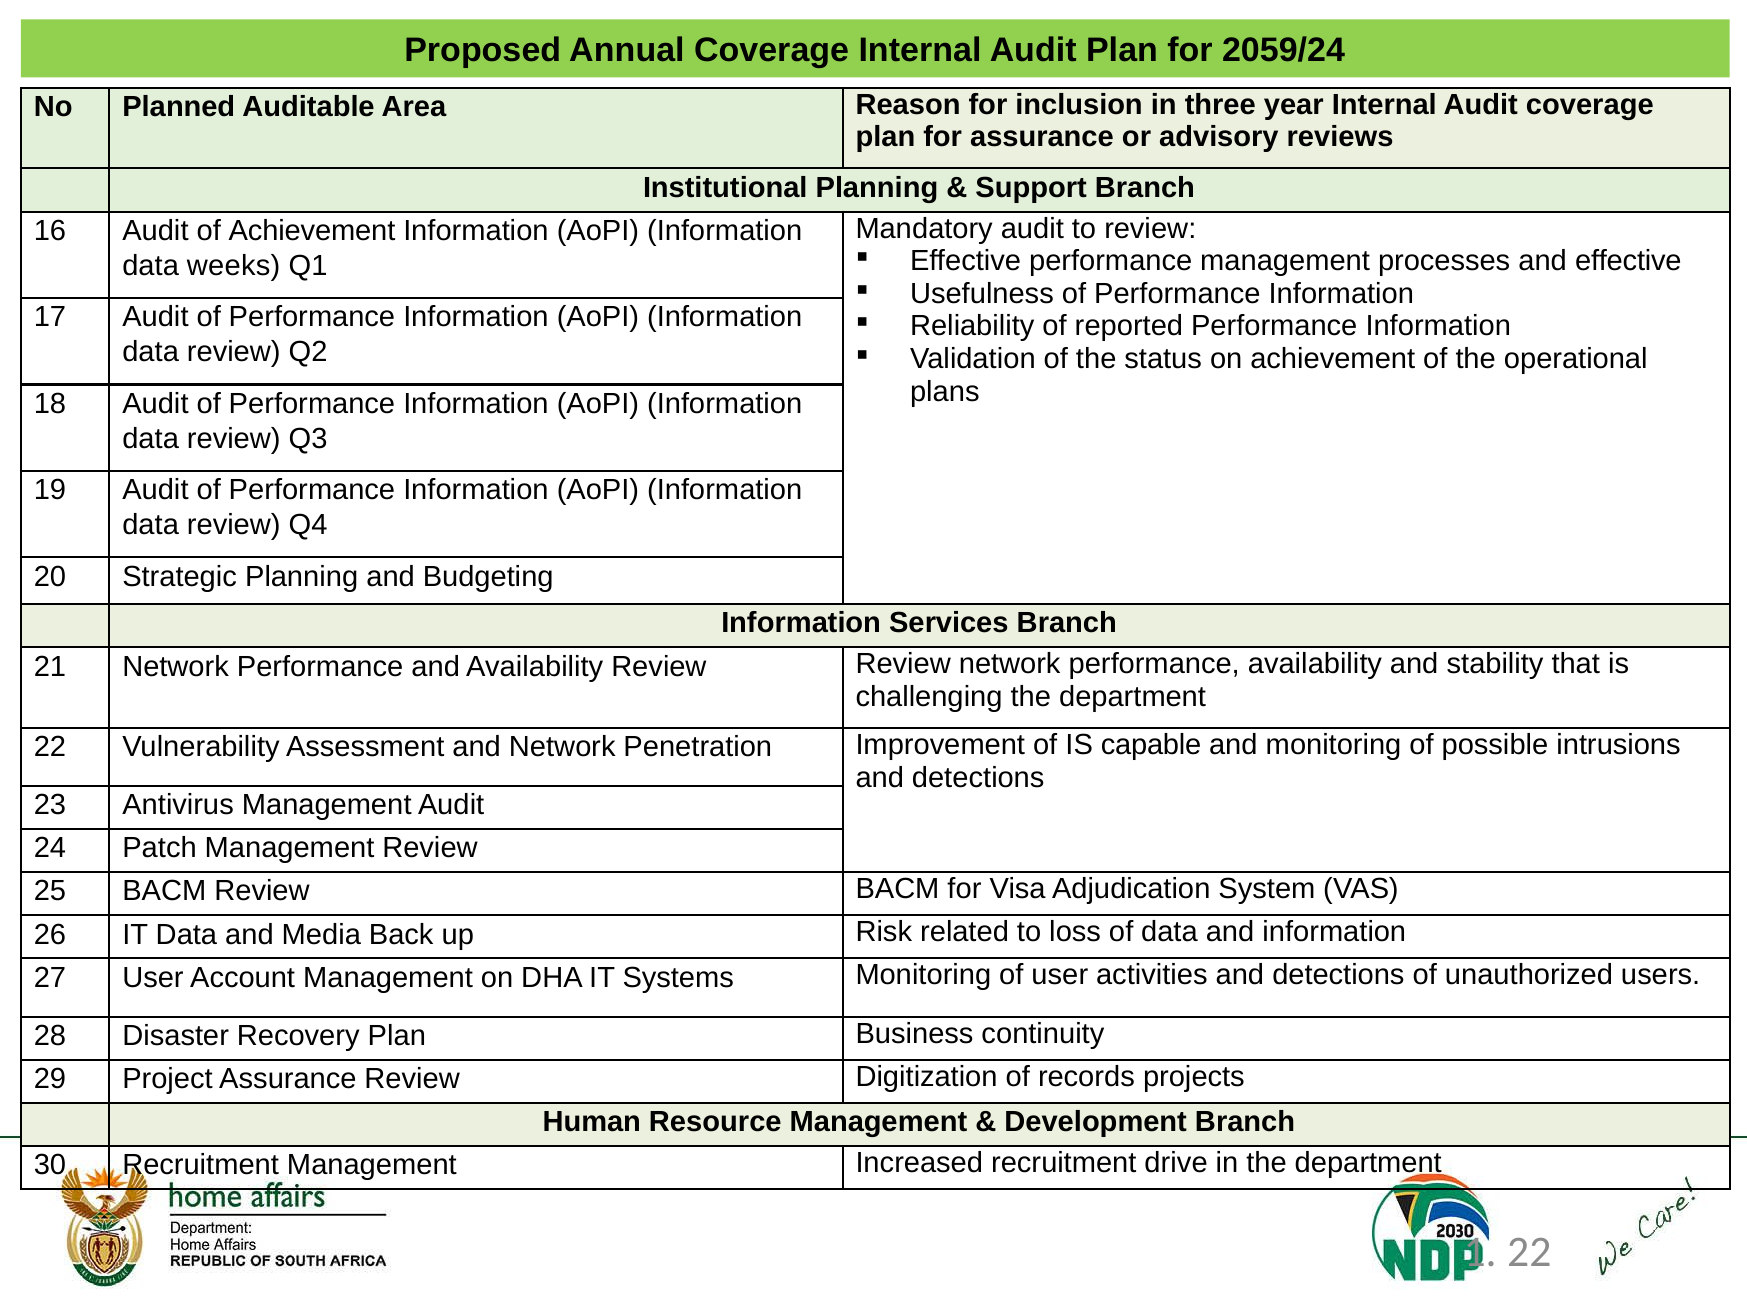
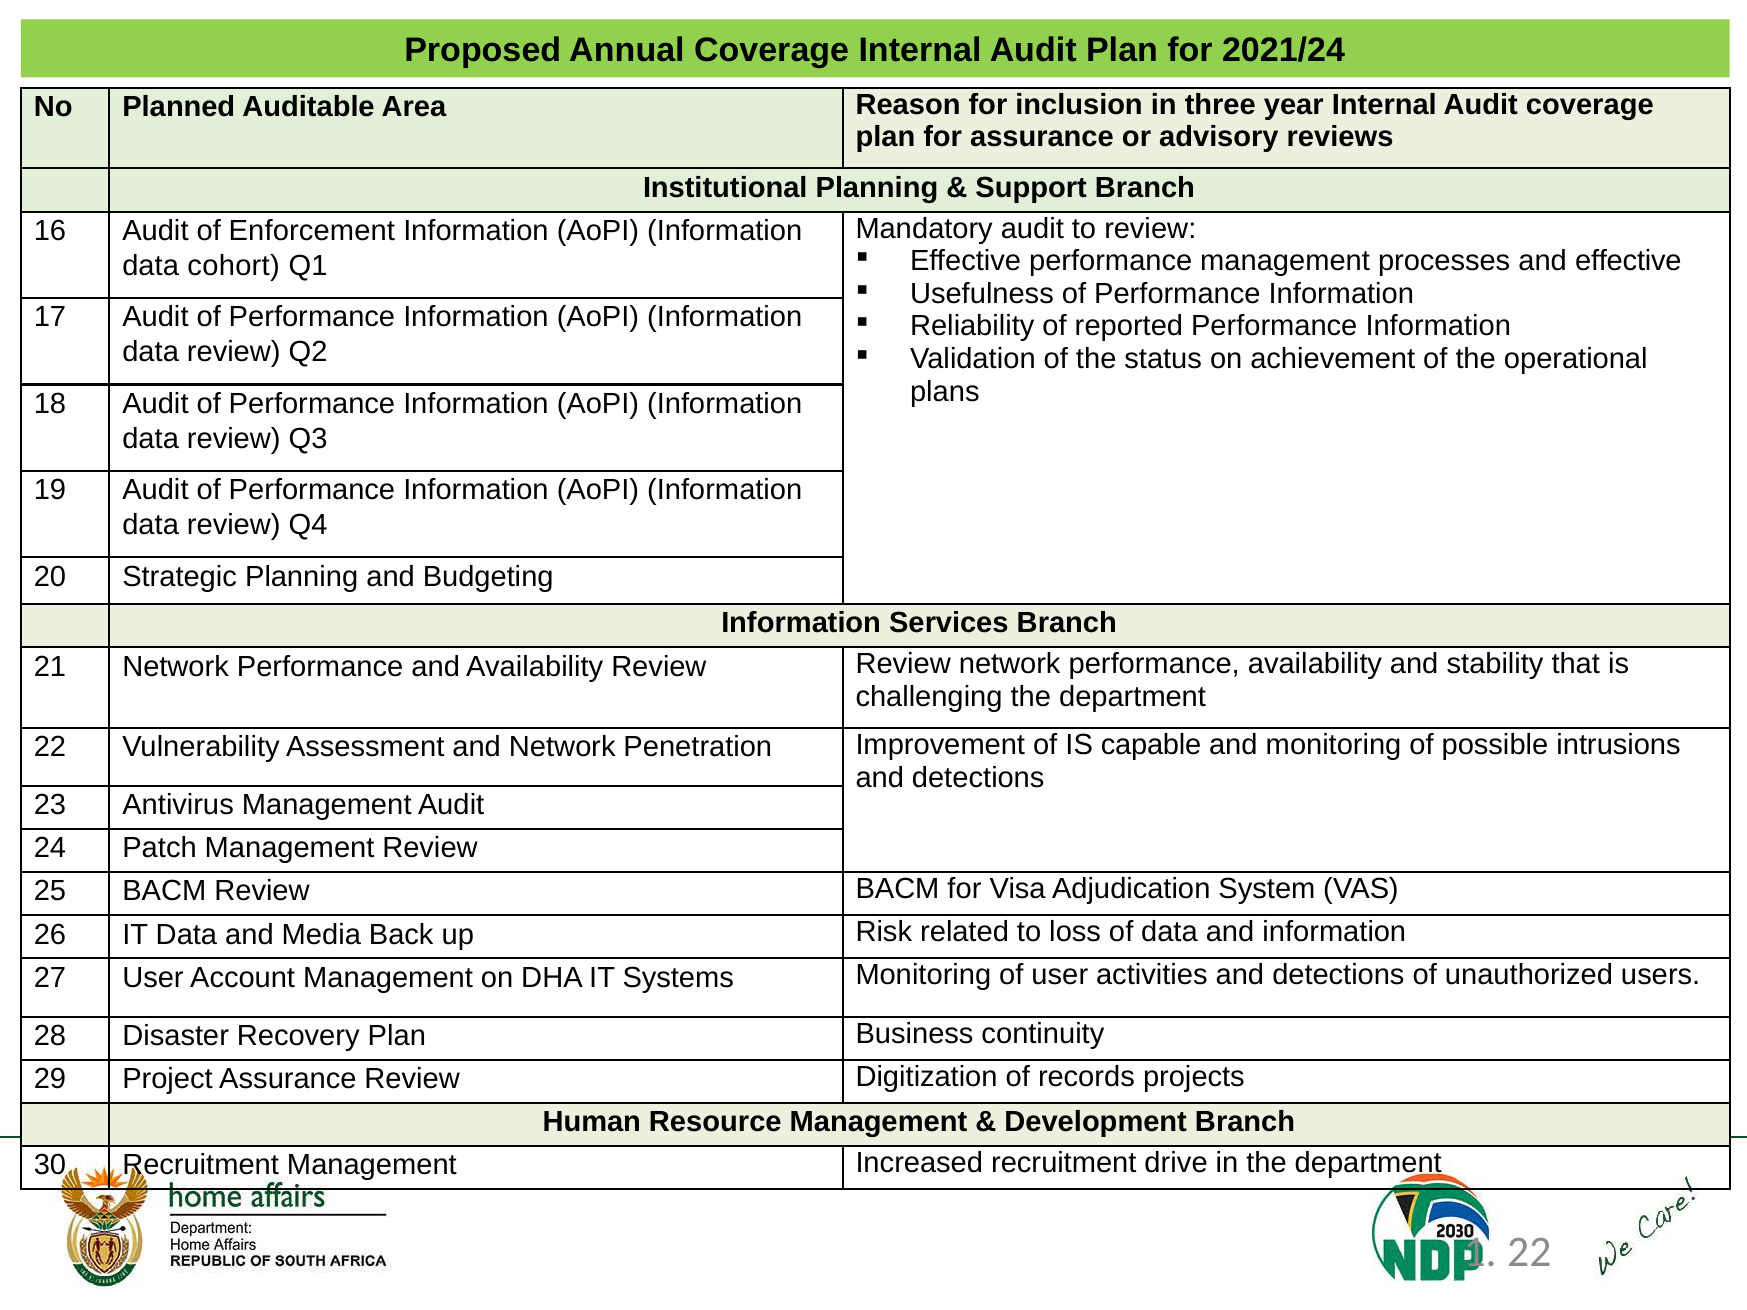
2059/24: 2059/24 -> 2021/24
of Achievement: Achievement -> Enforcement
weeks: weeks -> cohort
